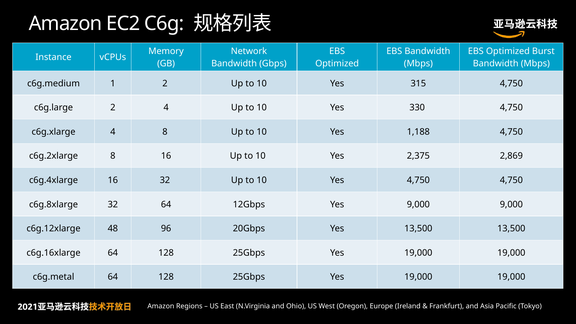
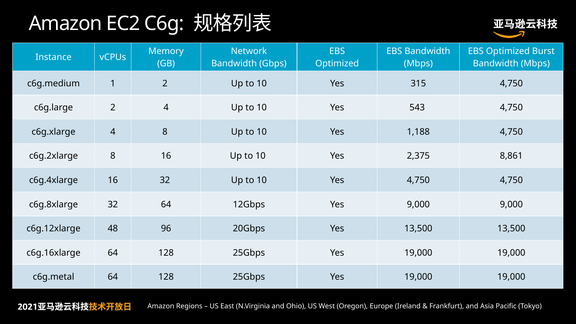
330: 330 -> 543
2,869: 2,869 -> 8,861
